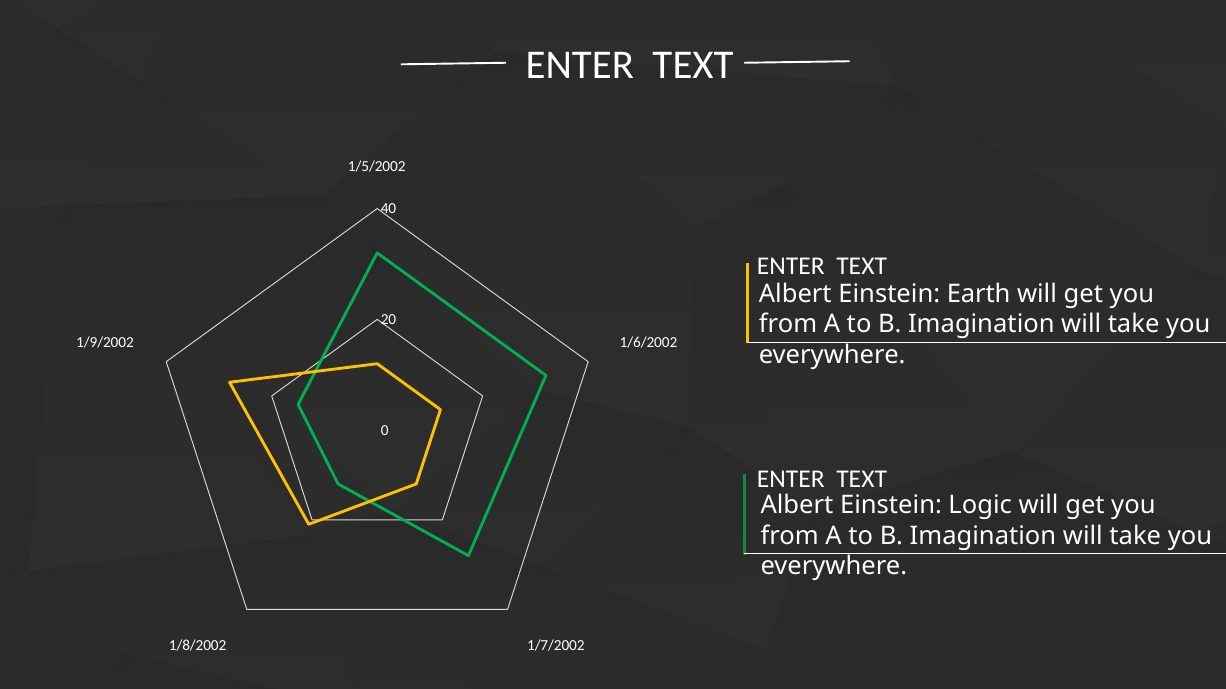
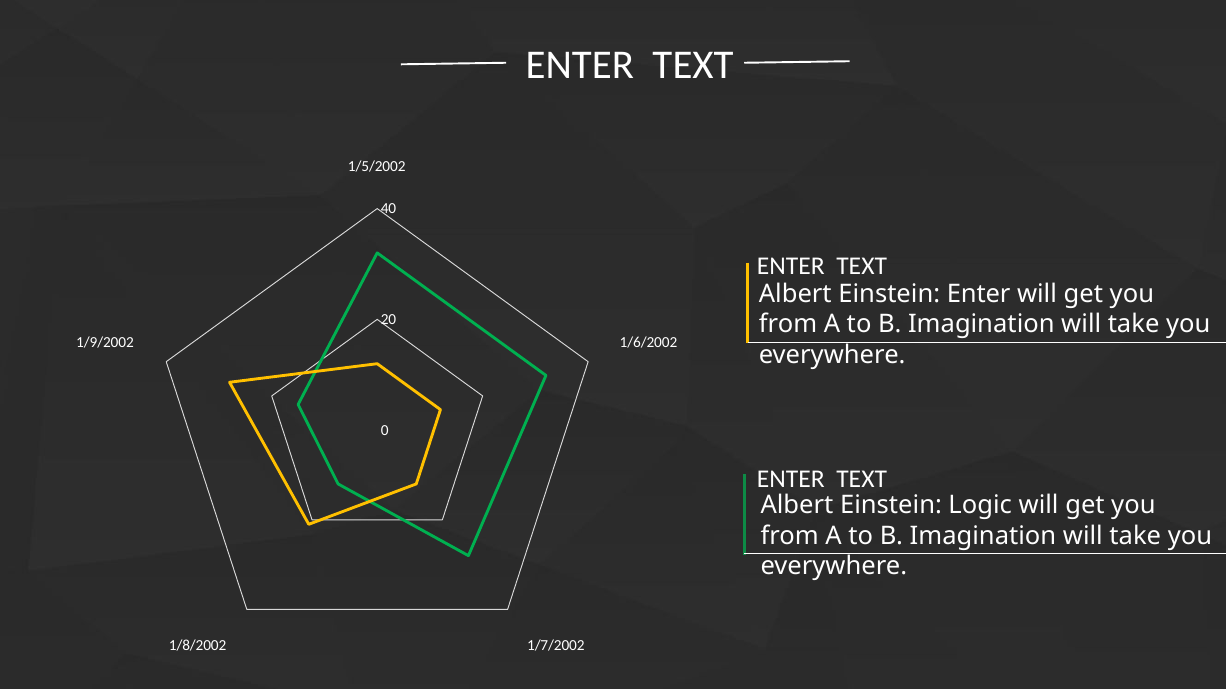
Einstein Earth: Earth -> Enter
